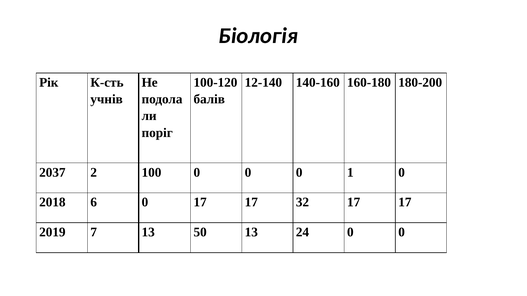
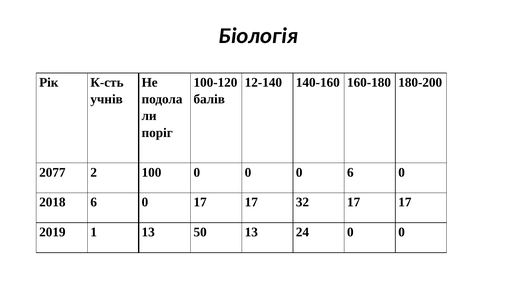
2037: 2037 -> 2077
0 1: 1 -> 6
7: 7 -> 1
